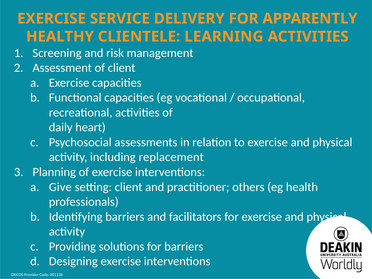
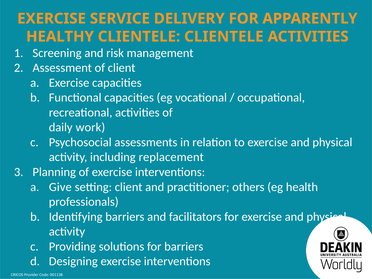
CLIENTELE LEARNING: LEARNING -> CLIENTELE
heart: heart -> work
